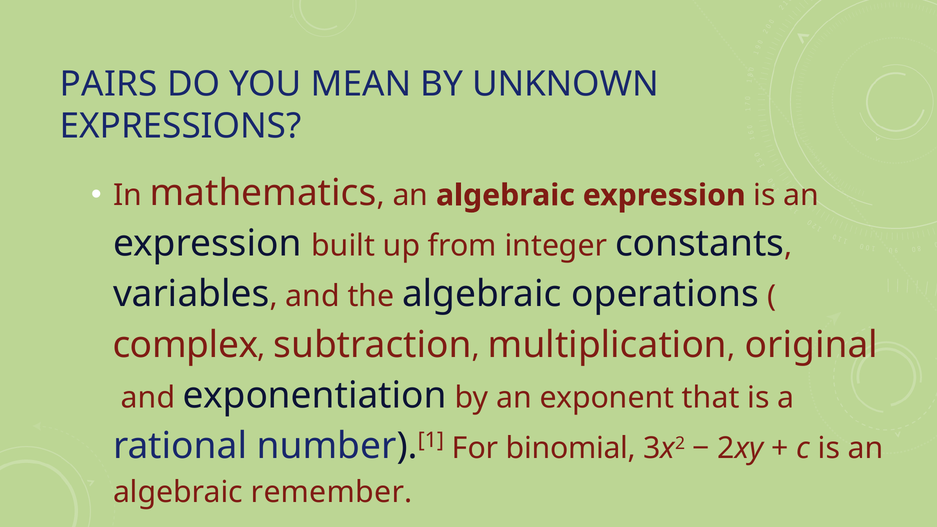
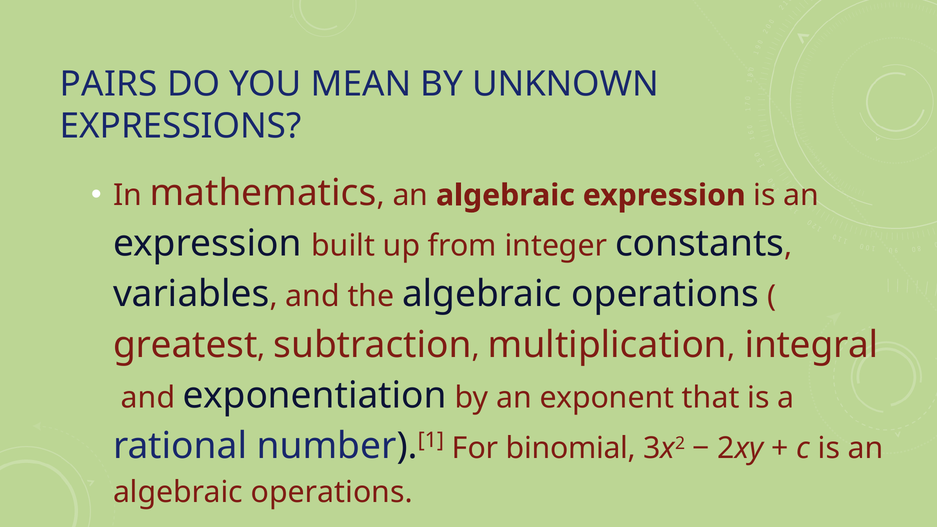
complex: complex -> greatest
original: original -> integral
remember at (332, 492): remember -> operations
